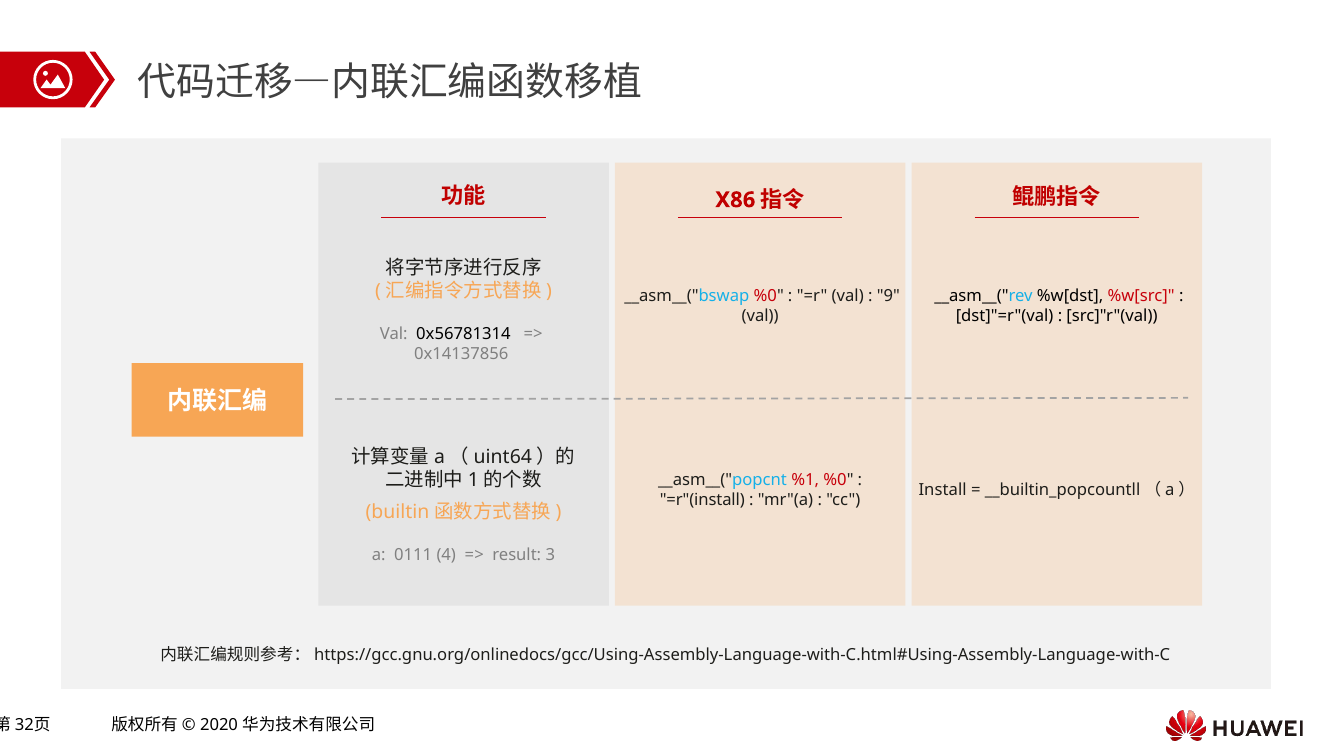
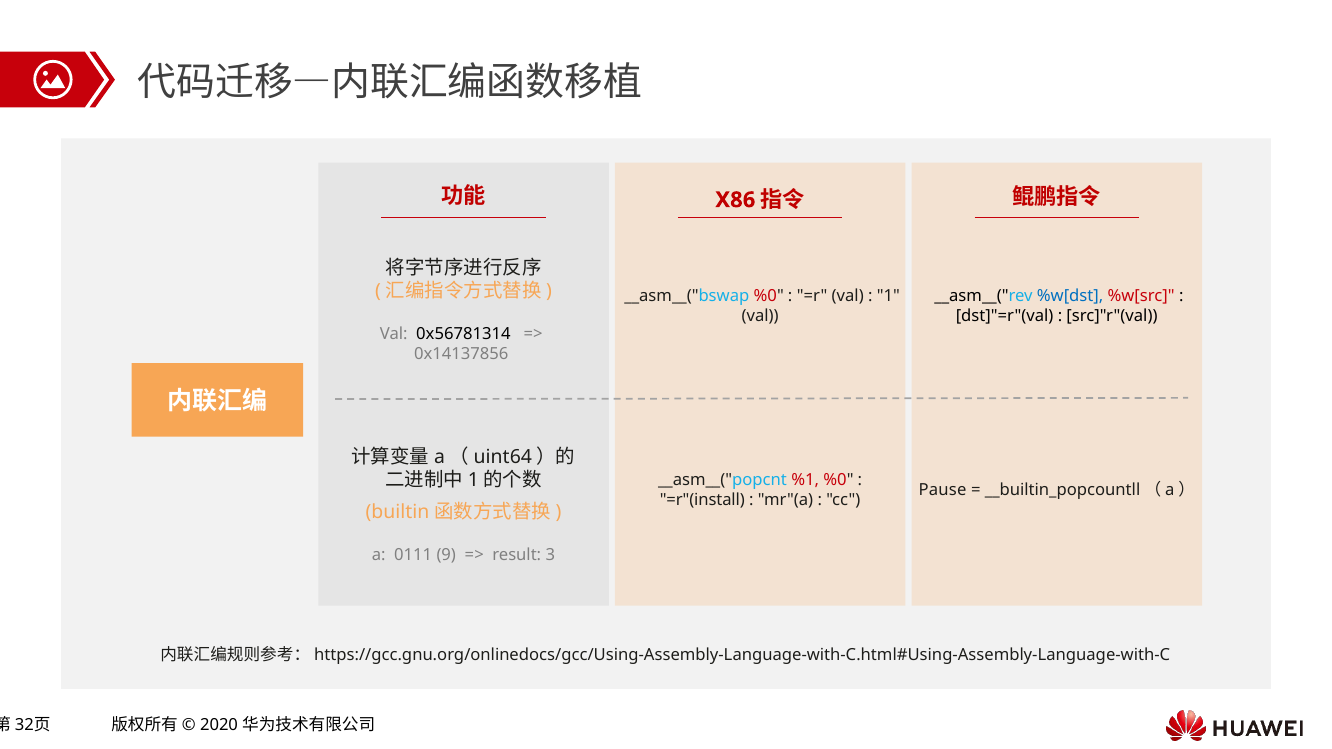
9: 9 -> 1
%w[dst colour: black -> blue
Install: Install -> Pause
4: 4 -> 9
